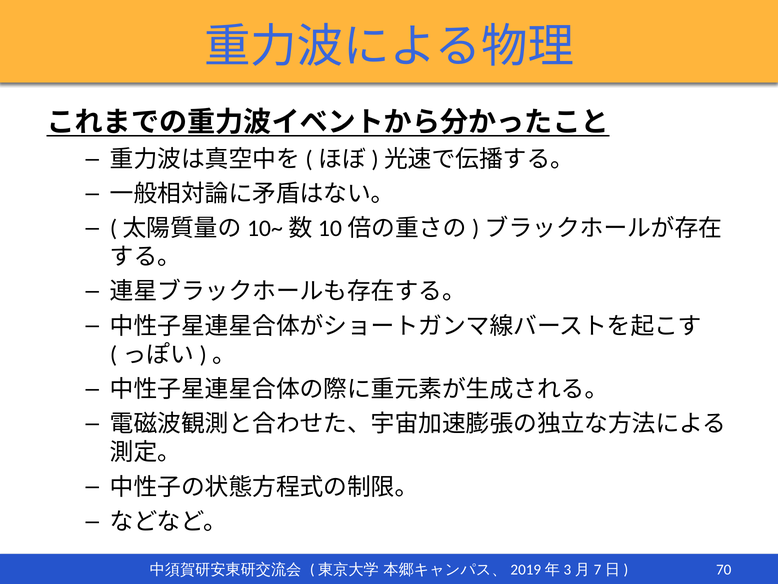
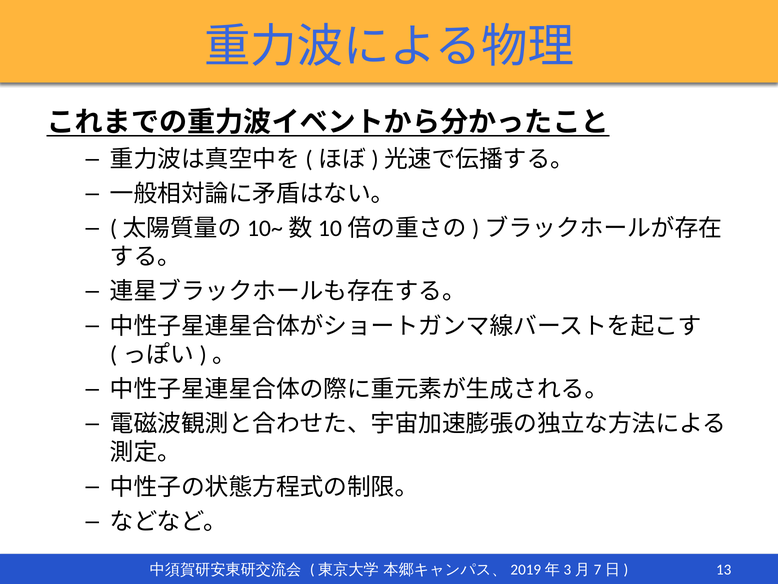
70: 70 -> 13
